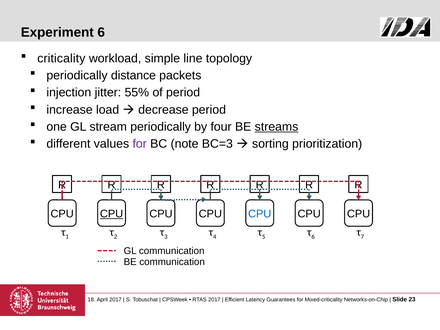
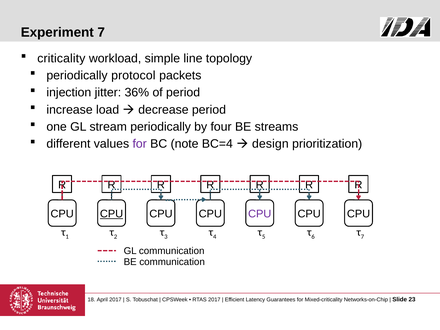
Experiment 6: 6 -> 7
distance: distance -> protocol
55%: 55% -> 36%
streams underline: present -> none
BC=3: BC=3 -> BC=4
sorting: sorting -> design
CPU at (260, 214) colour: blue -> purple
